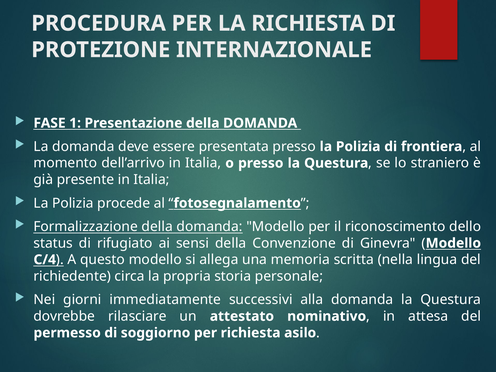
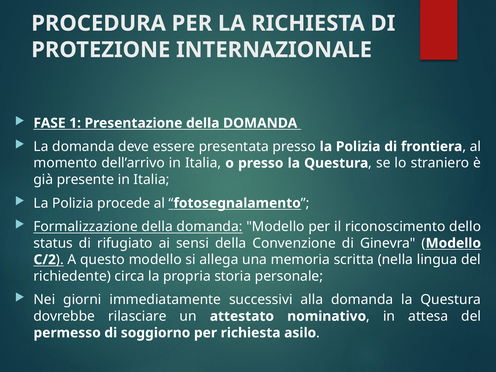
C/4: C/4 -> C/2
